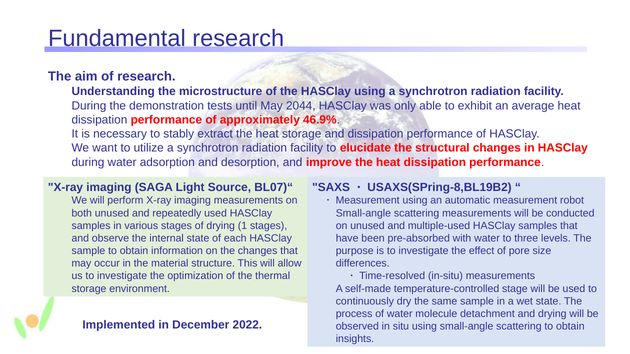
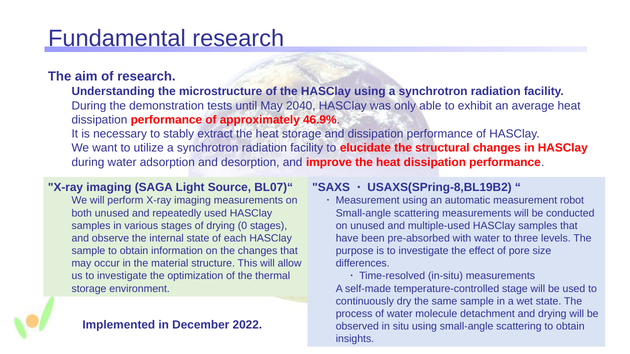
2044: 2044 -> 2040
1: 1 -> 0
